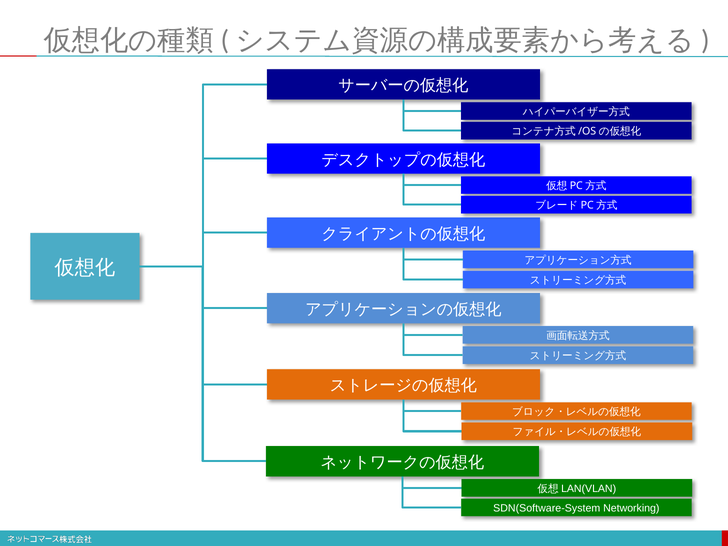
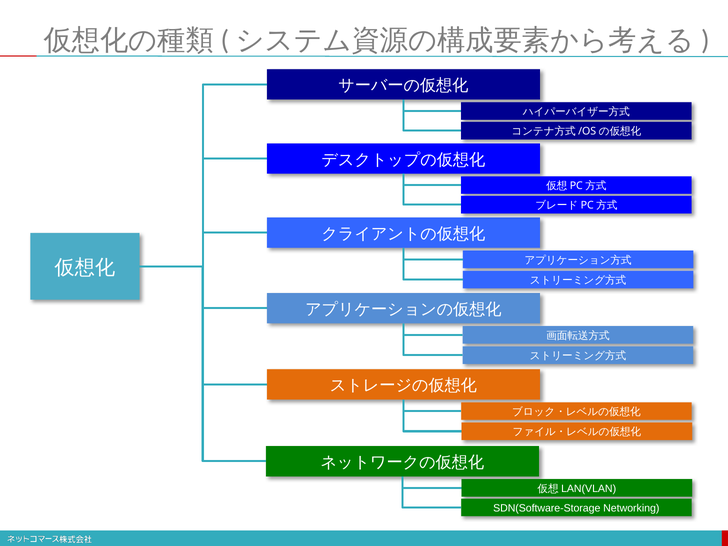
SDN(Software-System: SDN(Software-System -> SDN(Software-Storage
